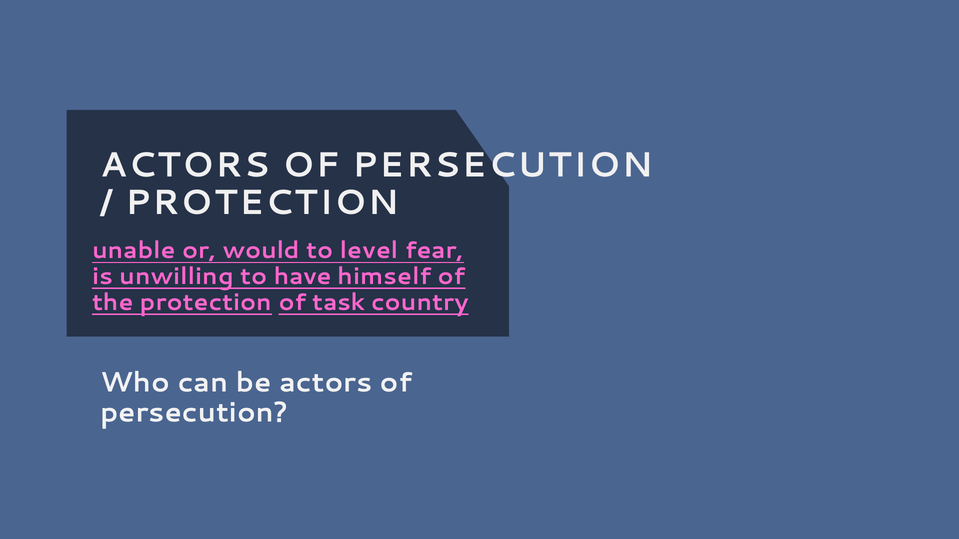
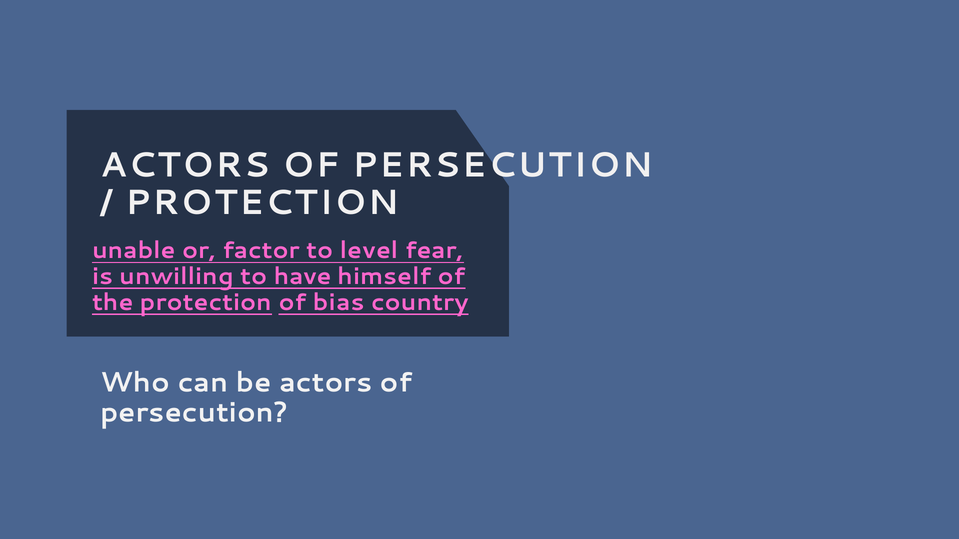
would: would -> factor
task: task -> bias
